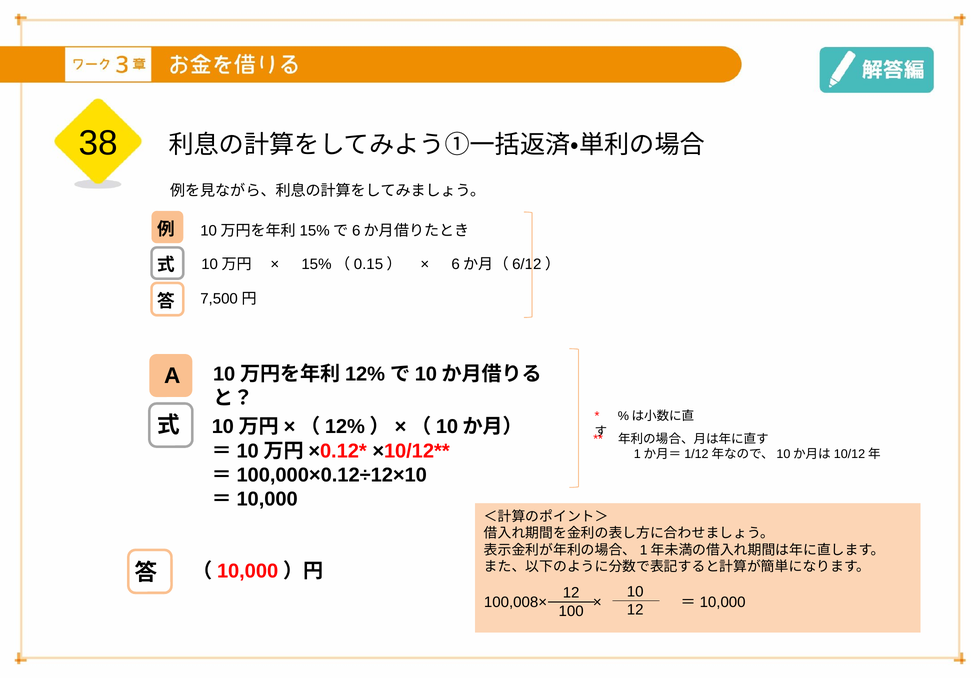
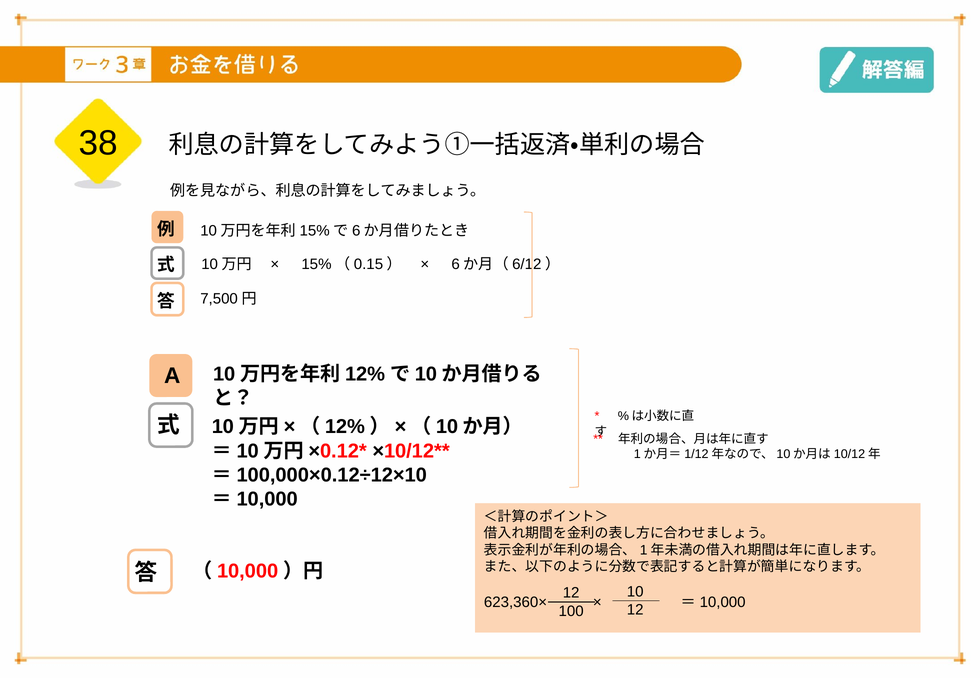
100,008×: 100,008× -> 623,360×
